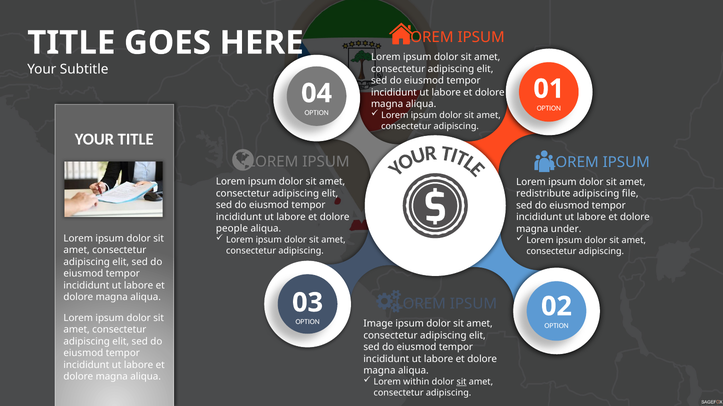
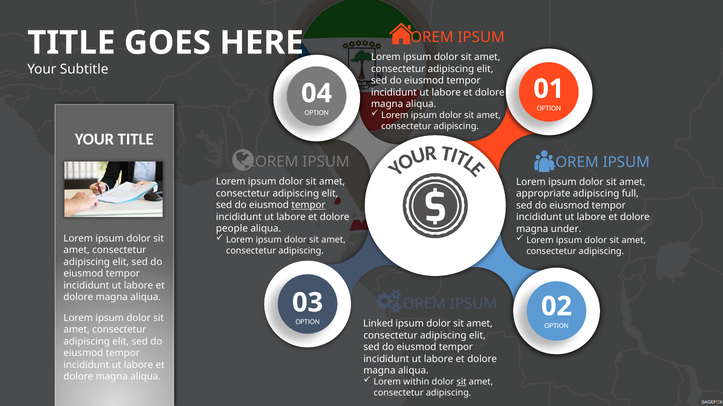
redistribute: redistribute -> appropriate
file: file -> full
tempor at (308, 205) underline: none -> present
Image: Image -> Linked
